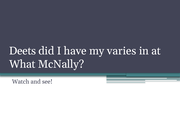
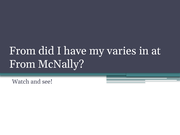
Deets at (23, 51): Deets -> From
What at (22, 64): What -> From
